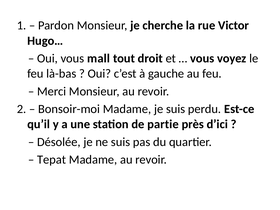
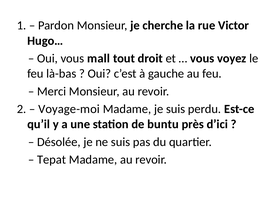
Bonsoir-moi: Bonsoir-moi -> Voyage-moi
partie: partie -> buntu
